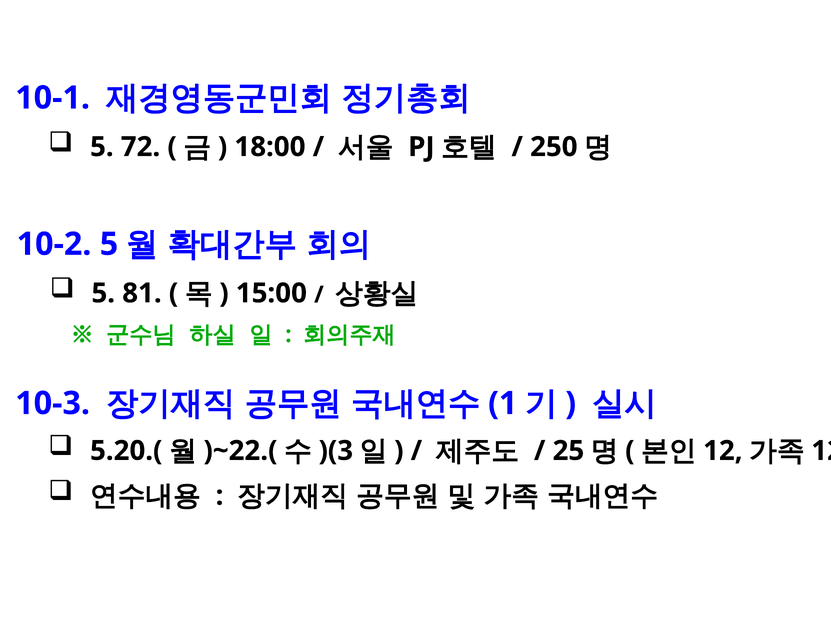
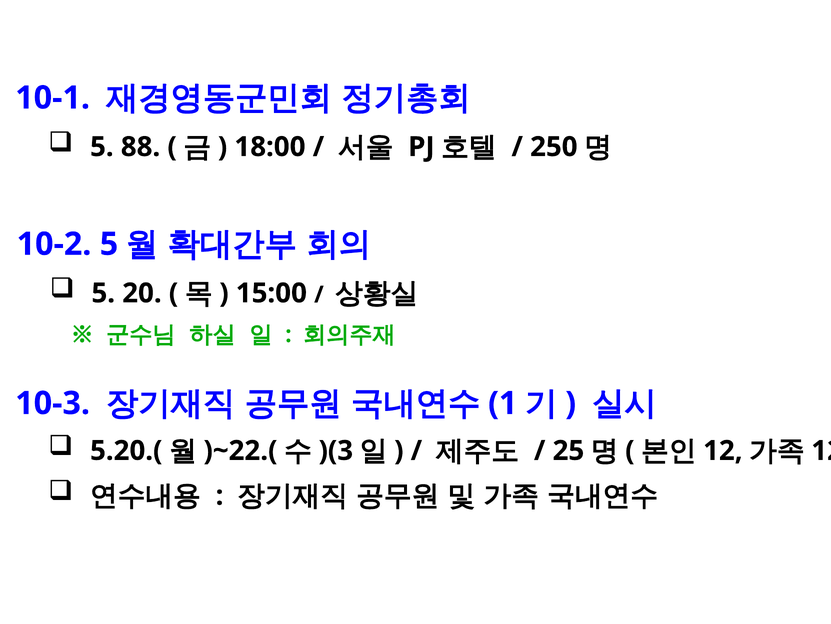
72: 72 -> 88
81: 81 -> 20
